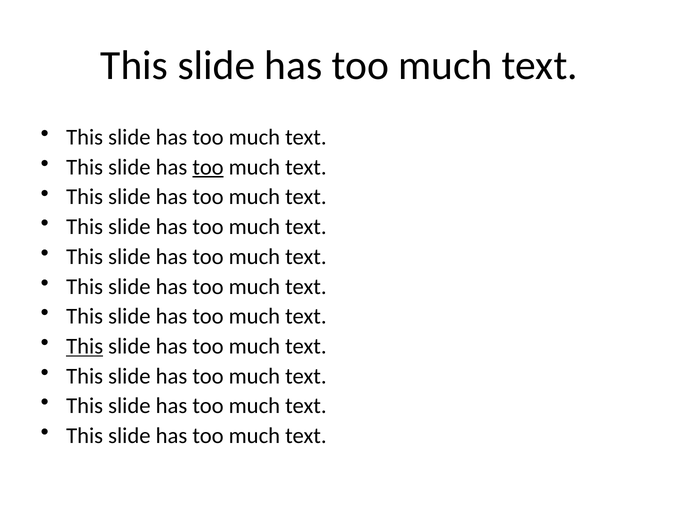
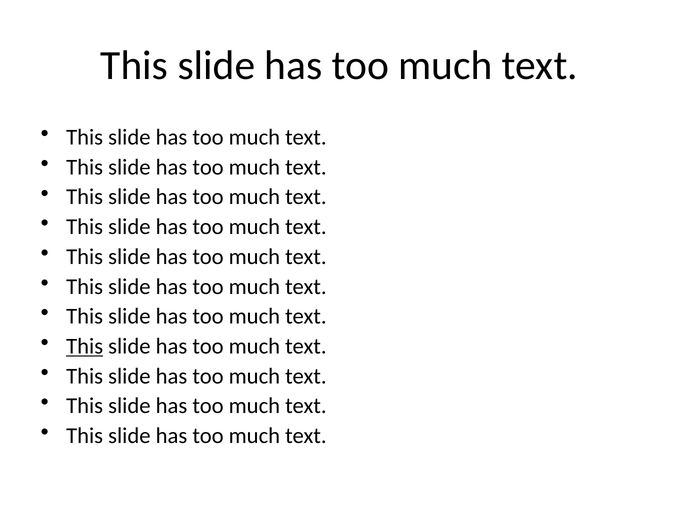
too at (208, 167) underline: present -> none
